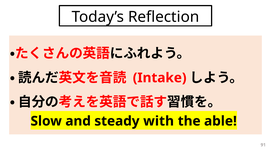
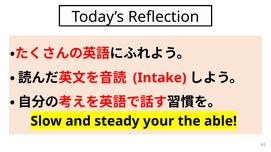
with: with -> your
